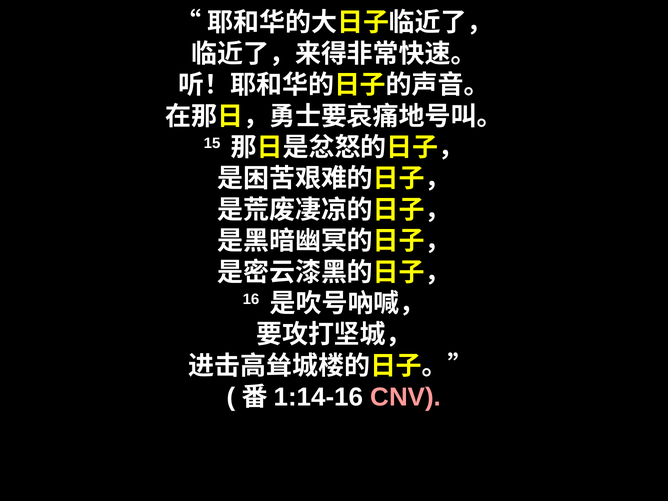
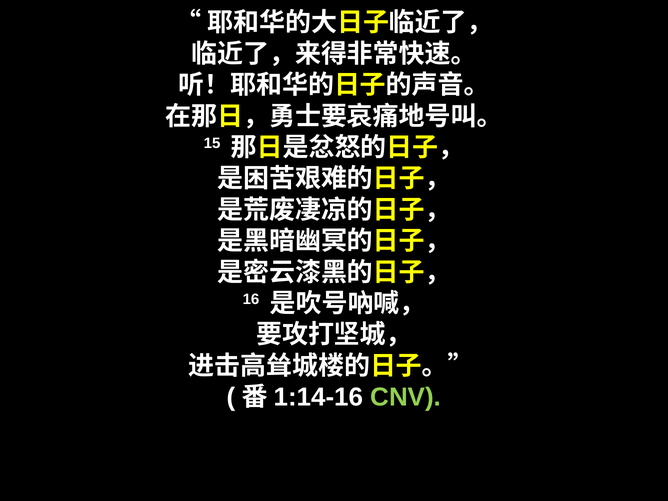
CNV colour: pink -> light green
